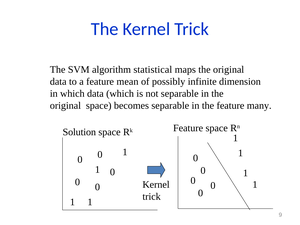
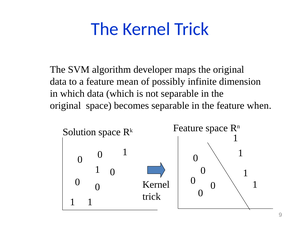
statistical: statistical -> developer
many: many -> when
